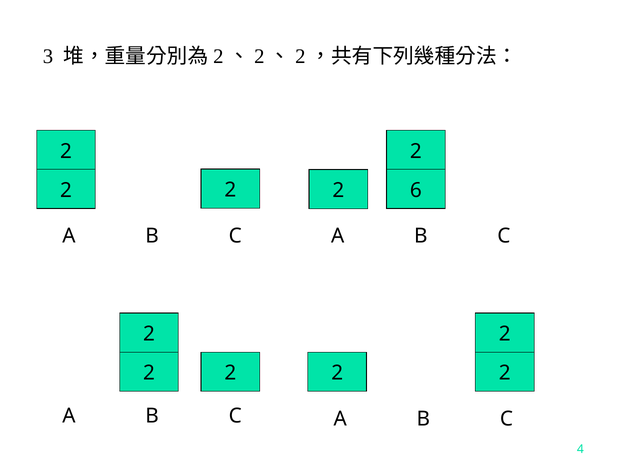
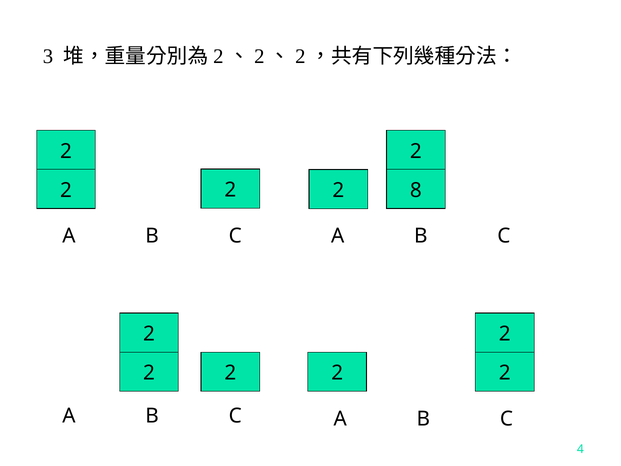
6: 6 -> 8
